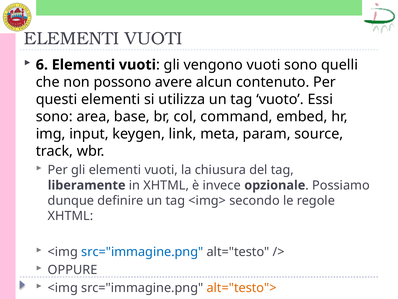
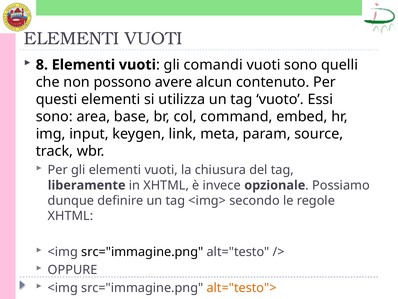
6: 6 -> 8
vengono: vengono -> comandi
src="immagine.png at (142, 251) colour: blue -> black
